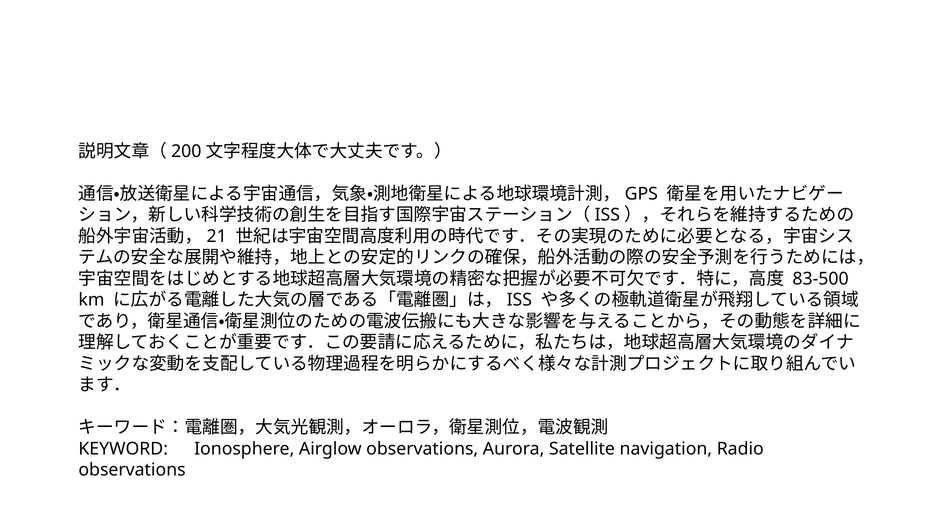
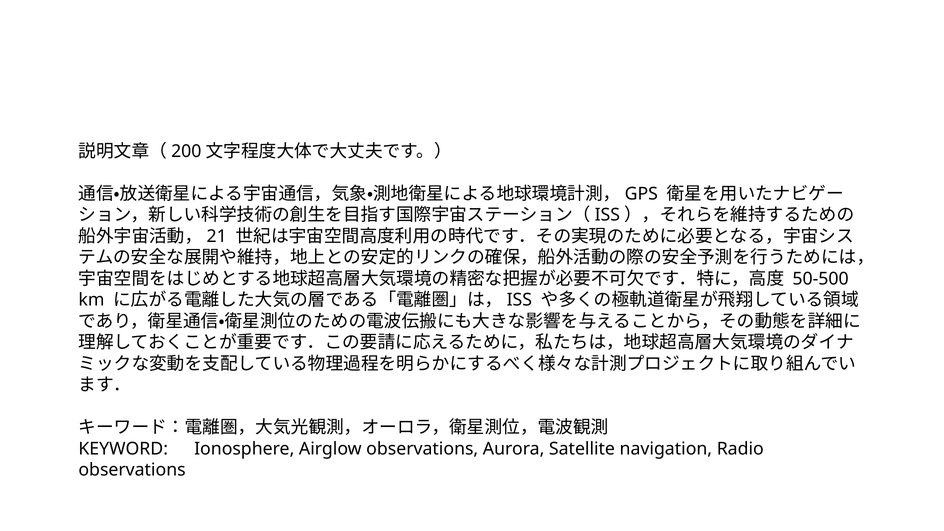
83-500: 83-500 -> 50-500
